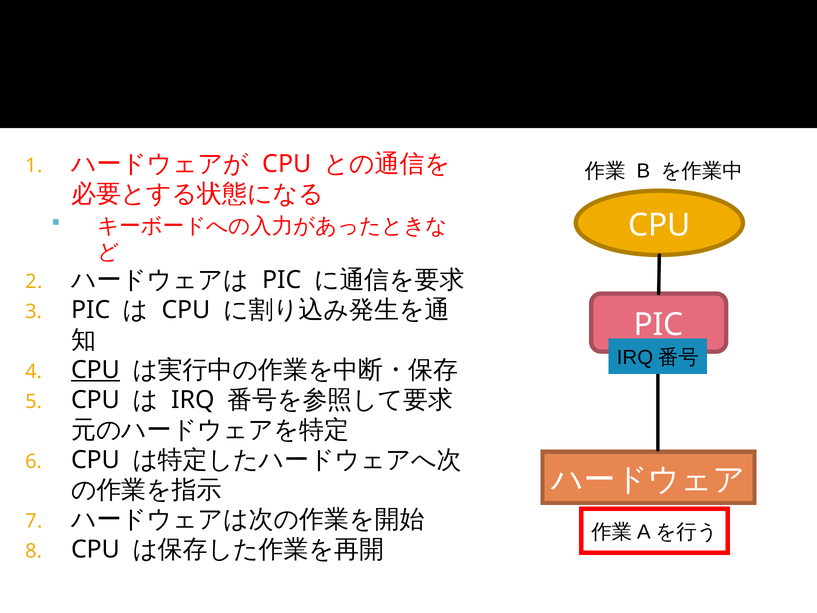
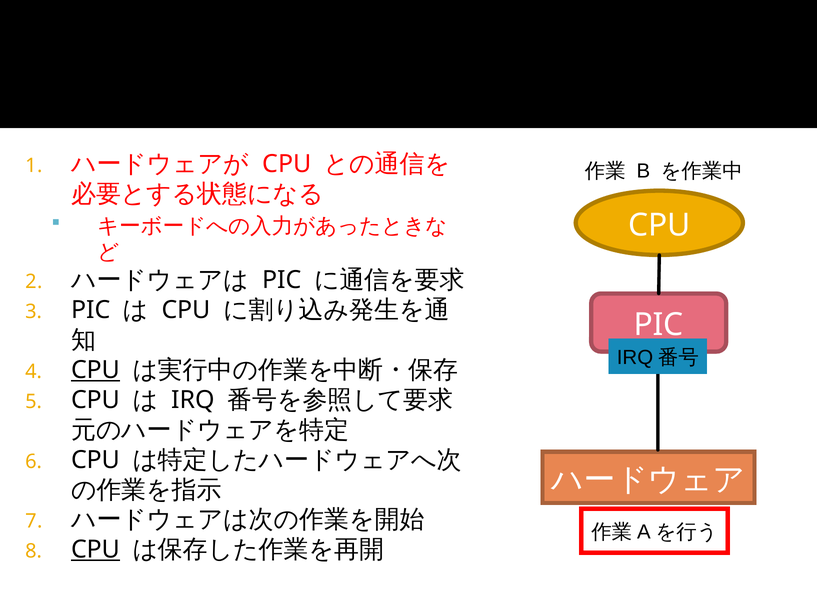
CPU at (96, 549) underline: none -> present
